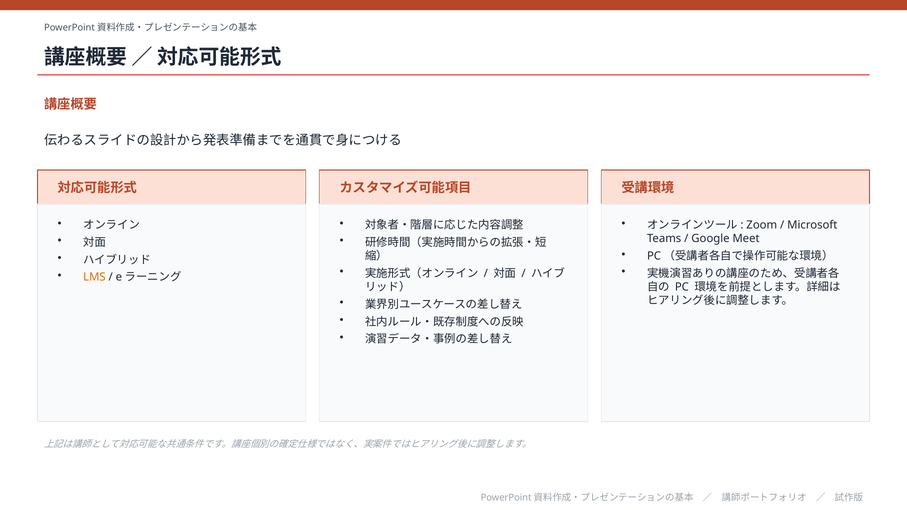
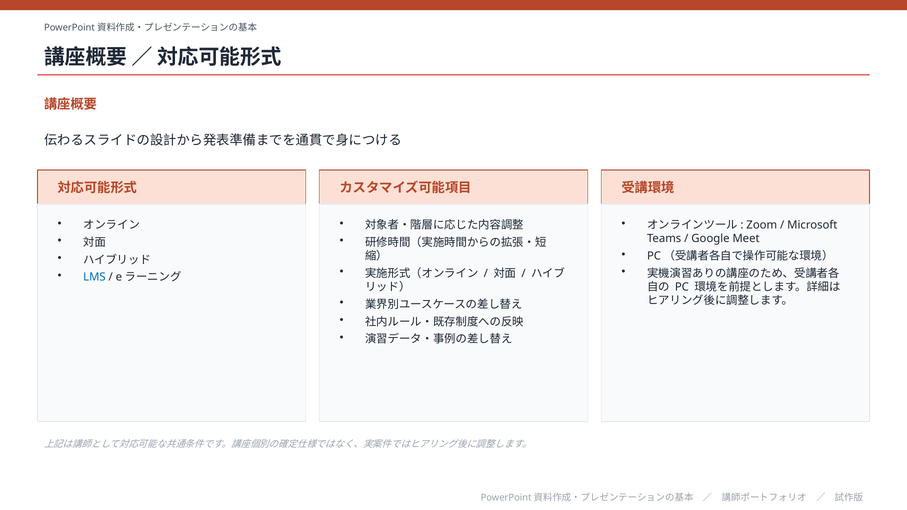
LMS colour: orange -> blue
